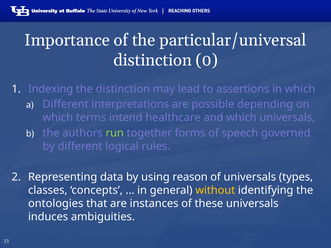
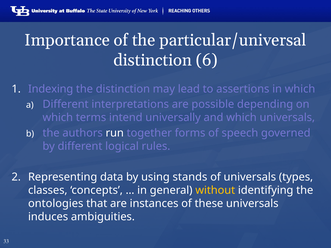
0: 0 -> 6
healthcare: healthcare -> universally
run colour: light green -> white
reason: reason -> stands
